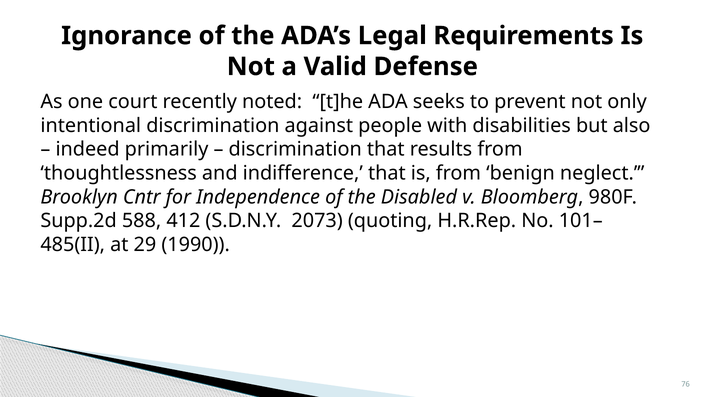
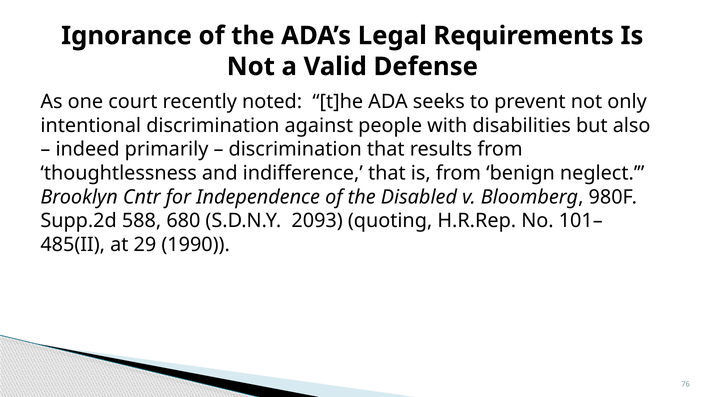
412: 412 -> 680
2073: 2073 -> 2093
